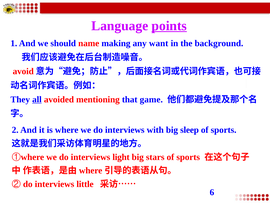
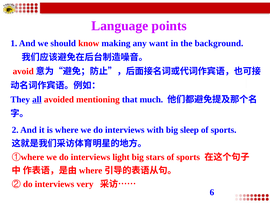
points underline: present -> none
name: name -> know
game: game -> much
little: little -> very
